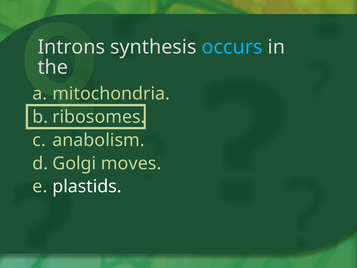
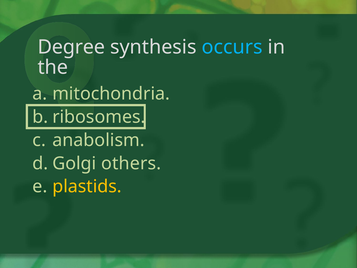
Introns: Introns -> Degree
moves: moves -> others
plastids colour: white -> yellow
